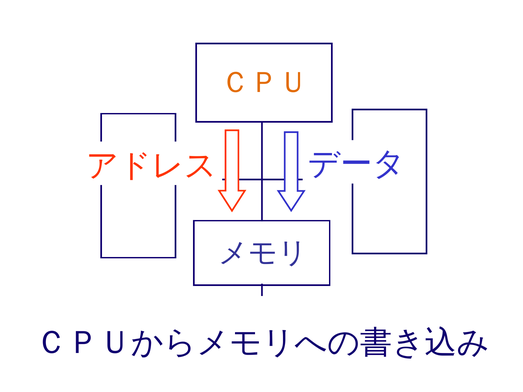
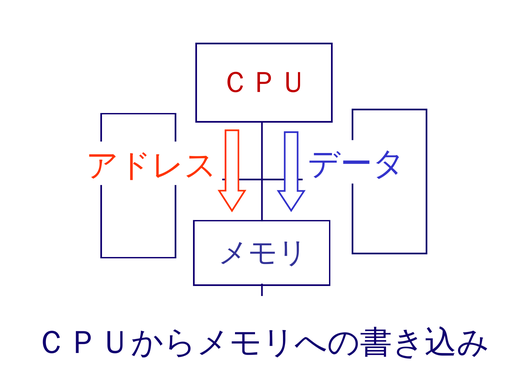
ＣＰＵ colour: orange -> red
